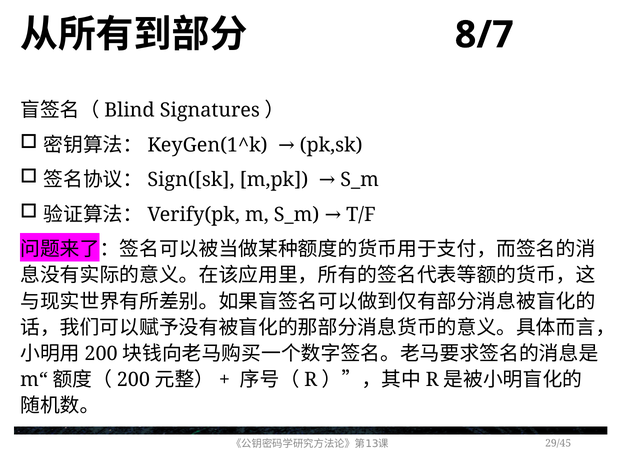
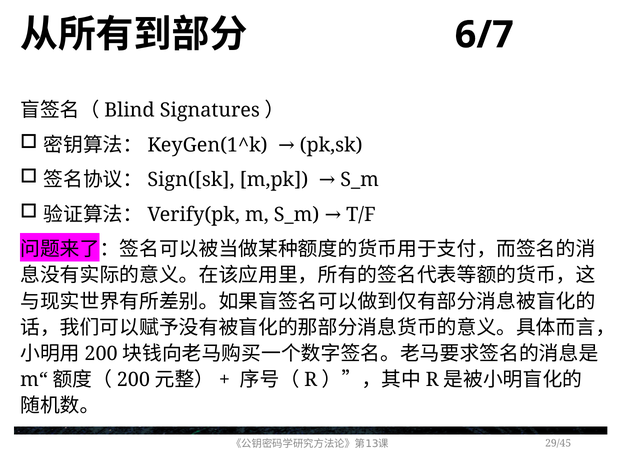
8/7: 8/7 -> 6/7
